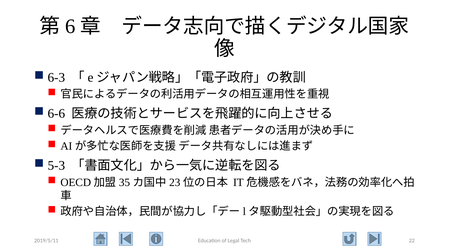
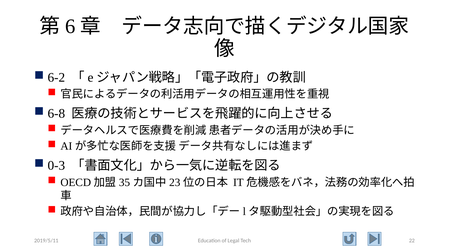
6-3: 6-3 -> 6-2
6-6: 6-6 -> 6-8
5-3: 5-3 -> 0-3
